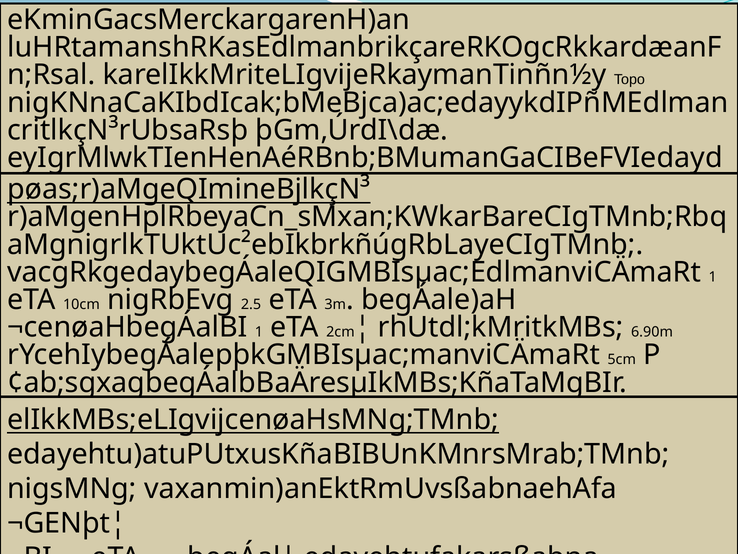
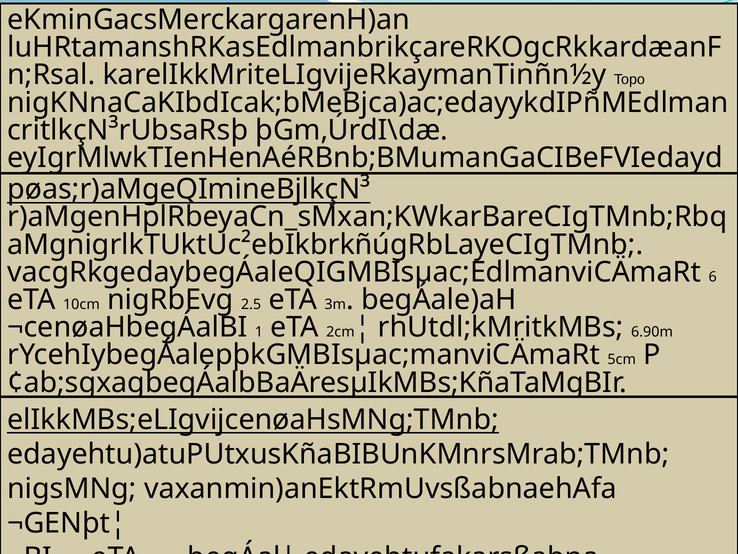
1 at (713, 277): 1 -> 6
